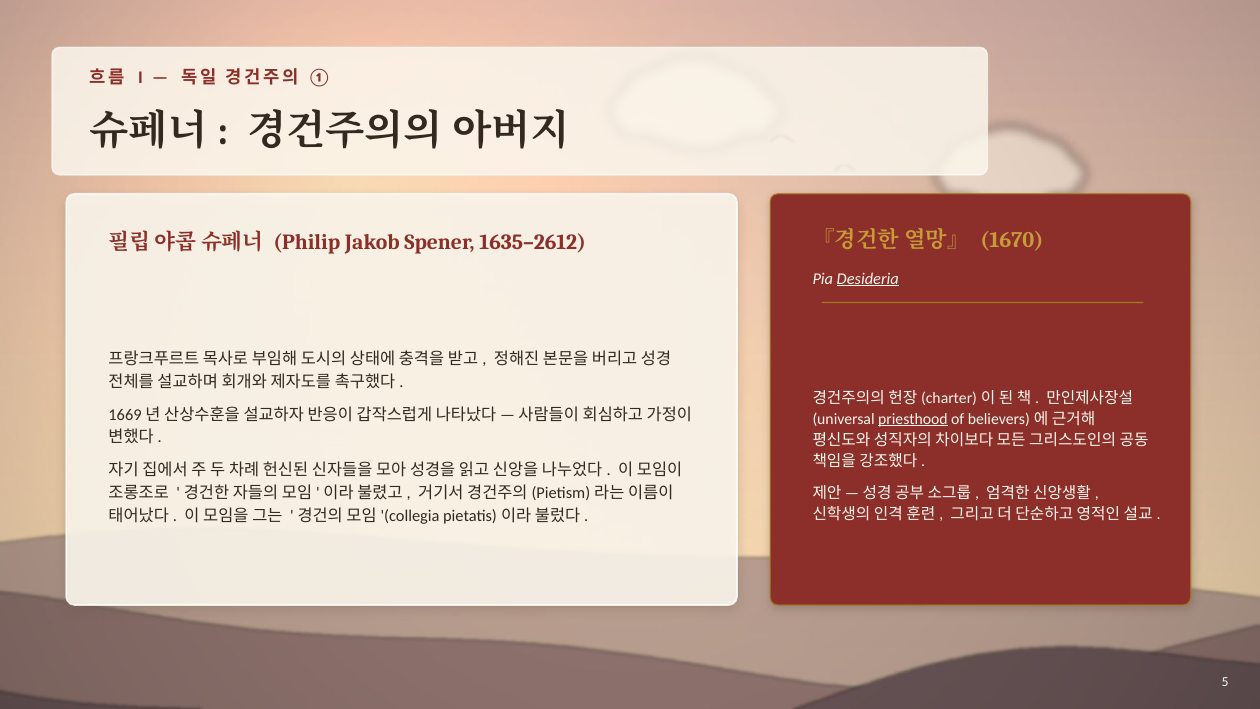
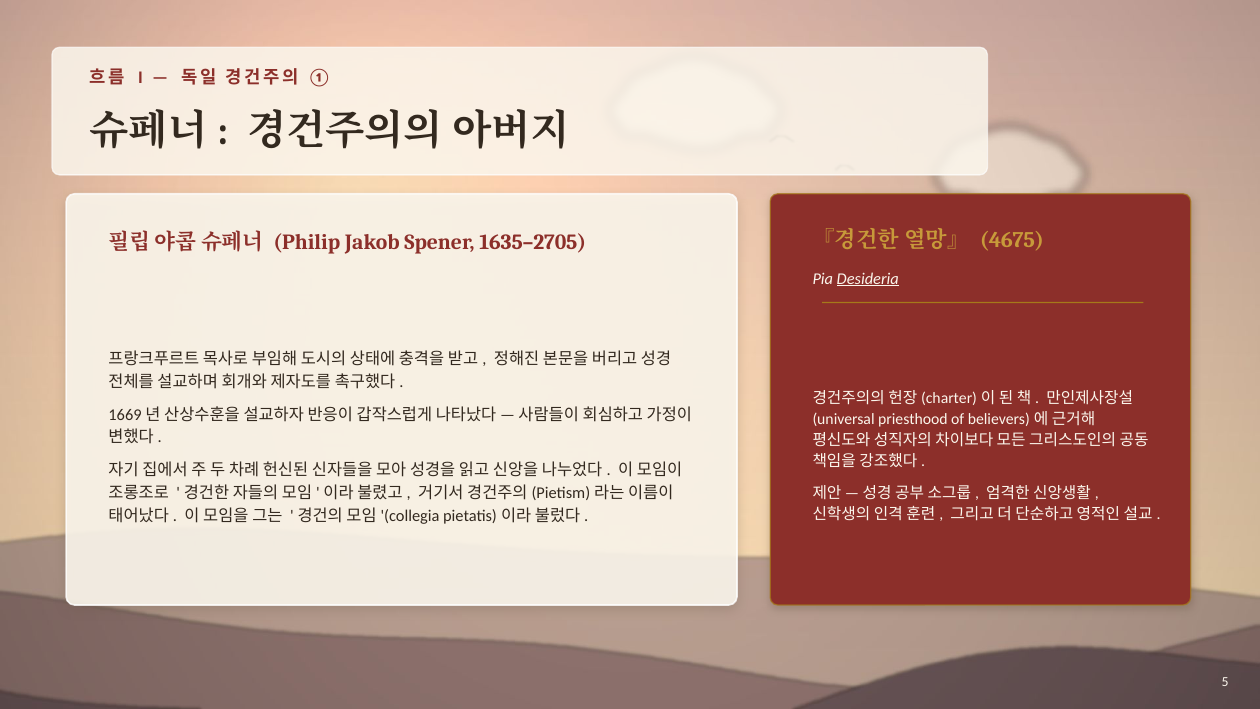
1670: 1670 -> 4675
1635–2612: 1635–2612 -> 1635–2705
priesthood underline: present -> none
